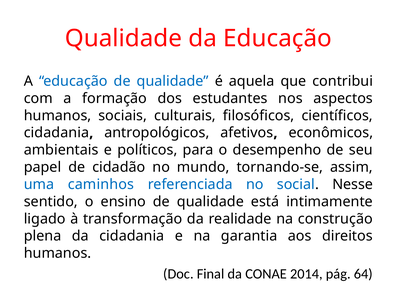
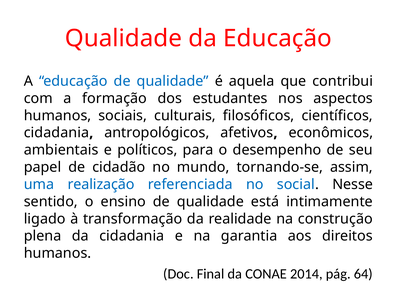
caminhos: caminhos -> realização
